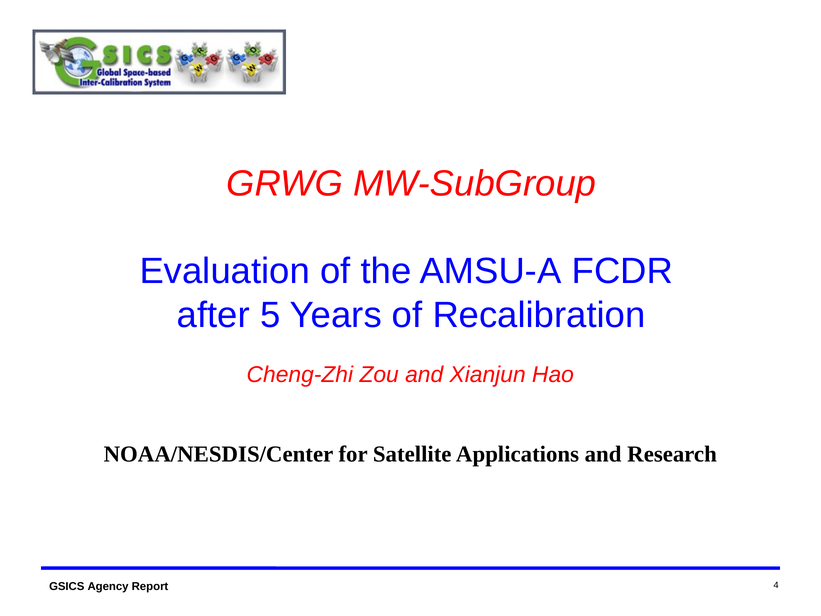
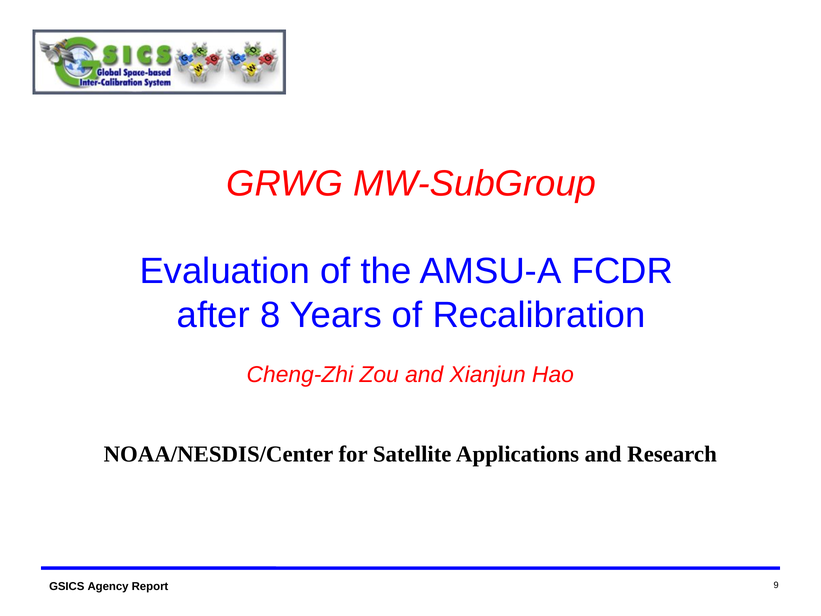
5: 5 -> 8
4: 4 -> 9
